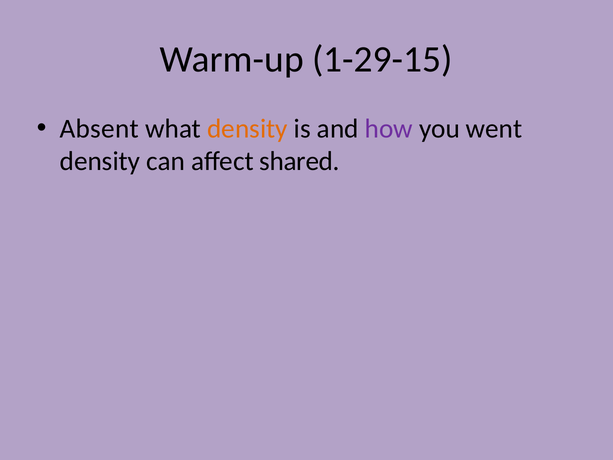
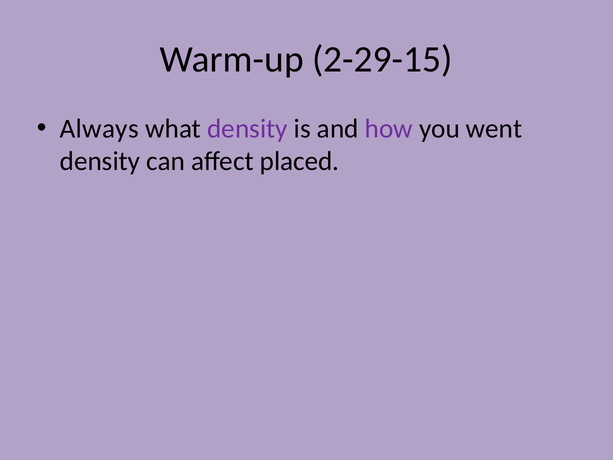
1-29-15: 1-29-15 -> 2-29-15
Absent: Absent -> Always
density at (247, 129) colour: orange -> purple
shared: shared -> placed
